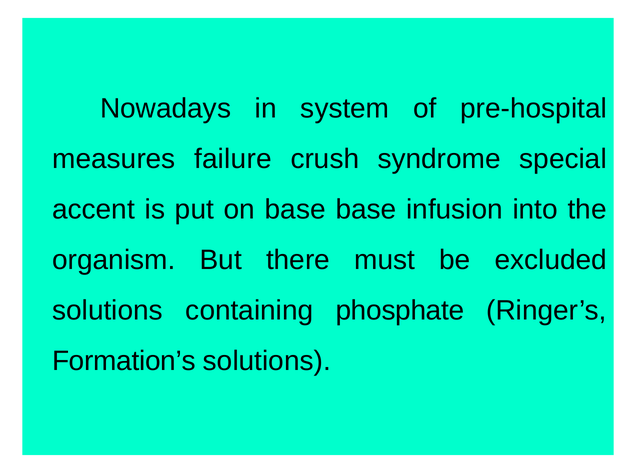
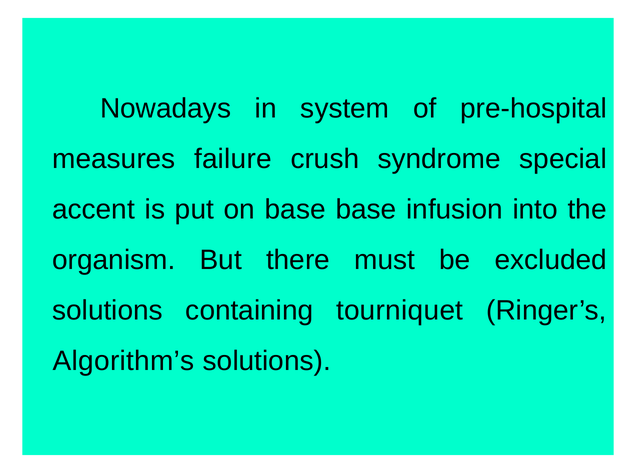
phosphate: phosphate -> tourniquet
Formation’s: Formation’s -> Algorithm’s
